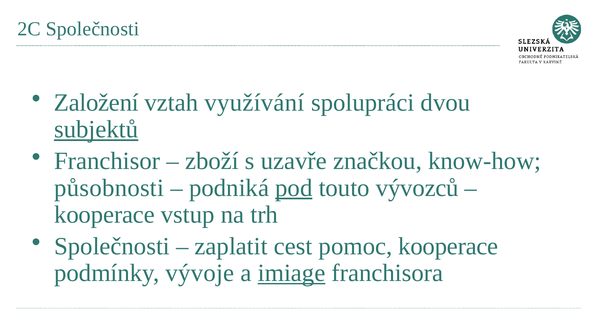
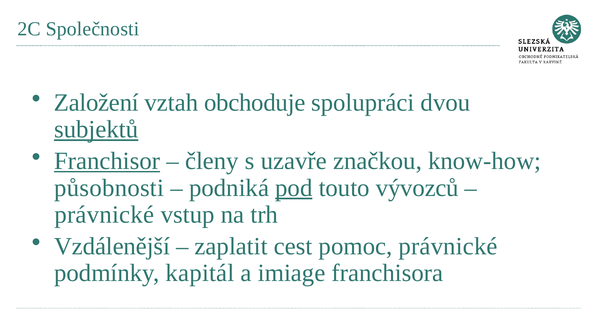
využívání: využívání -> obchoduje
Franchisor underline: none -> present
zboží: zboží -> členy
kooperace at (104, 215): kooperace -> právnické
Společnosti at (112, 246): Společnosti -> Vzdálenější
pomoc kooperace: kooperace -> právnické
vývoje: vývoje -> kapitál
imiage underline: present -> none
